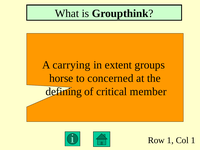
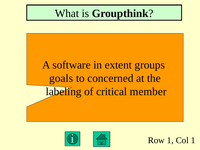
carrying: carrying -> software
horse: horse -> goals
defining: defining -> labeling
